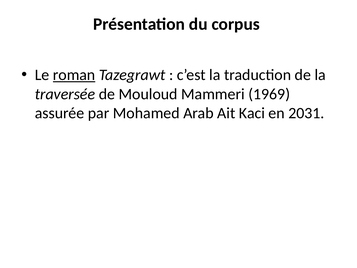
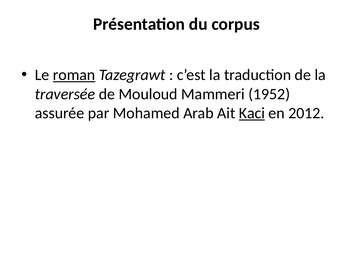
1969: 1969 -> 1952
Kaci underline: none -> present
2031: 2031 -> 2012
